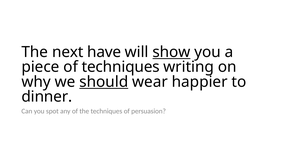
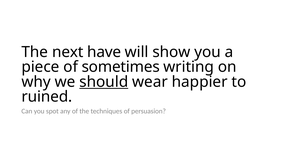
show underline: present -> none
of techniques: techniques -> sometimes
dinner: dinner -> ruined
